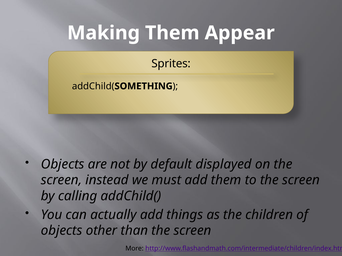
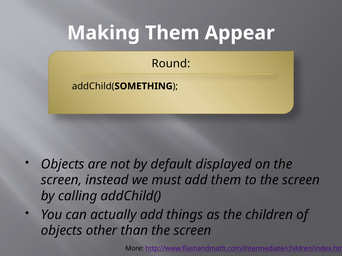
Sprites: Sprites -> Round
